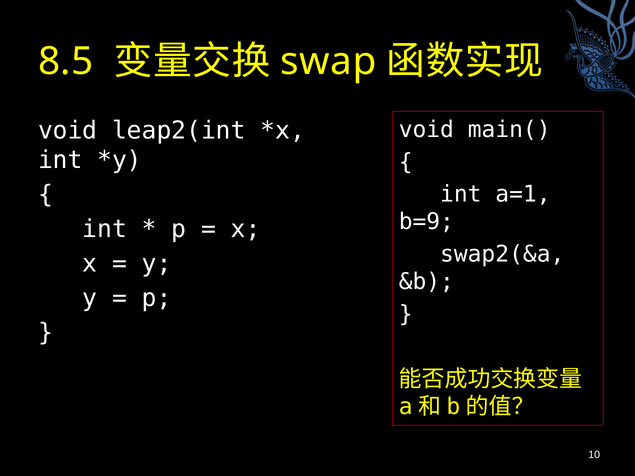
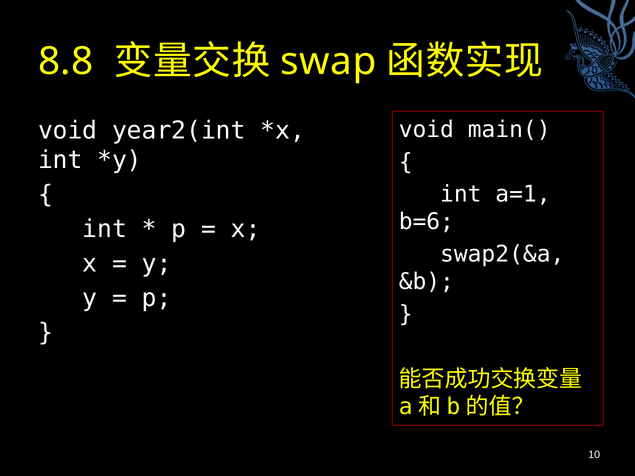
8.5: 8.5 -> 8.8
leap2(int: leap2(int -> year2(int
b=9: b=9 -> b=6
